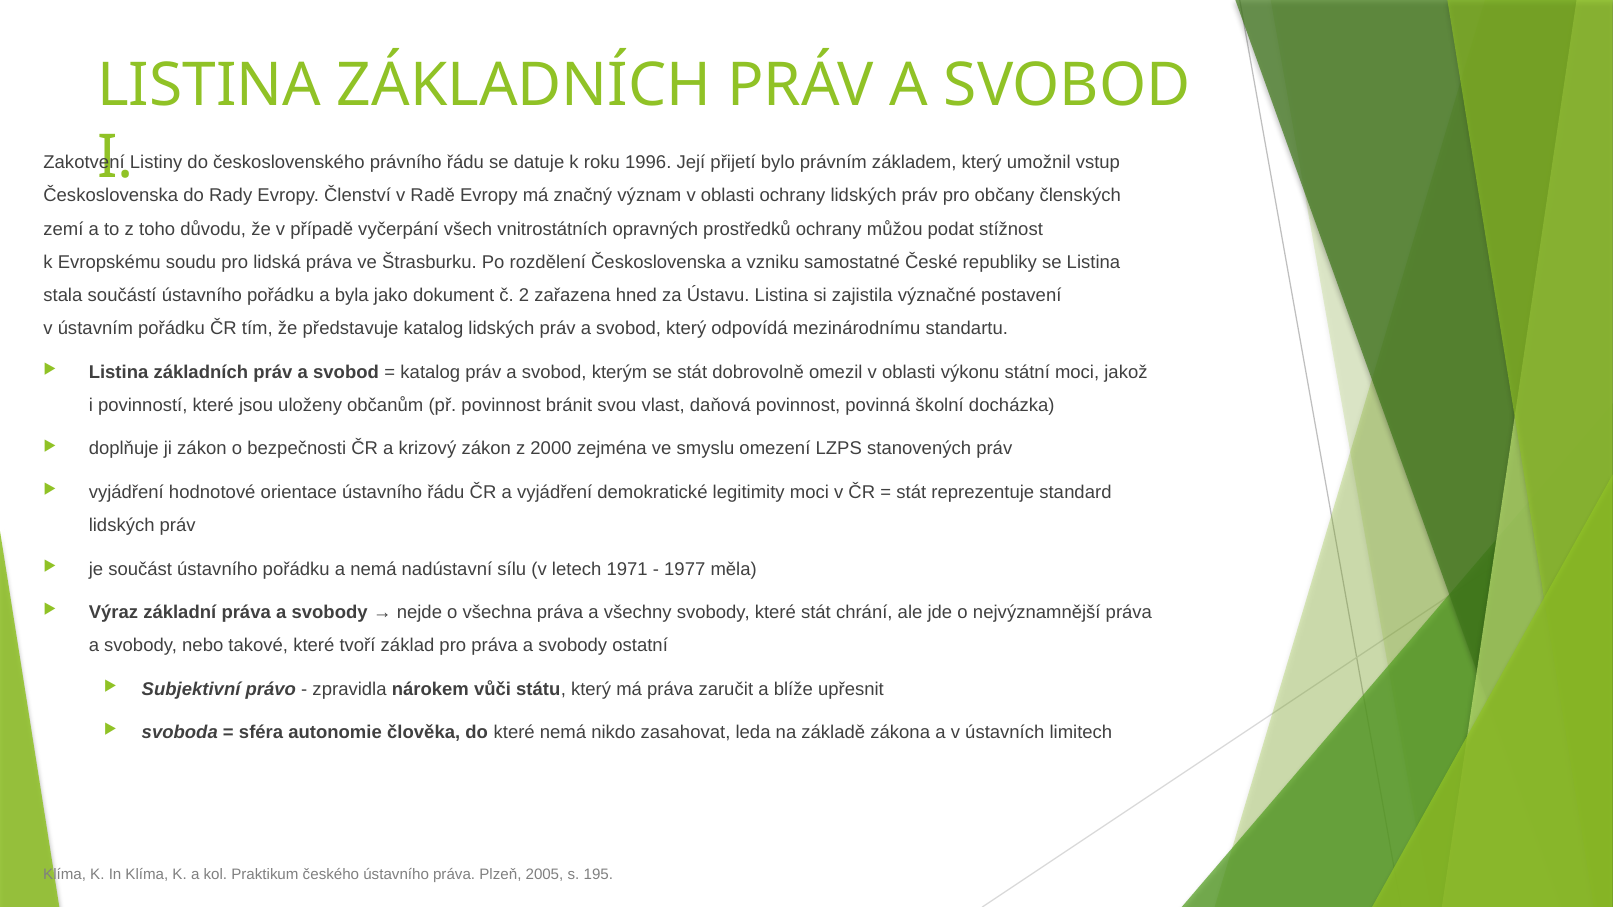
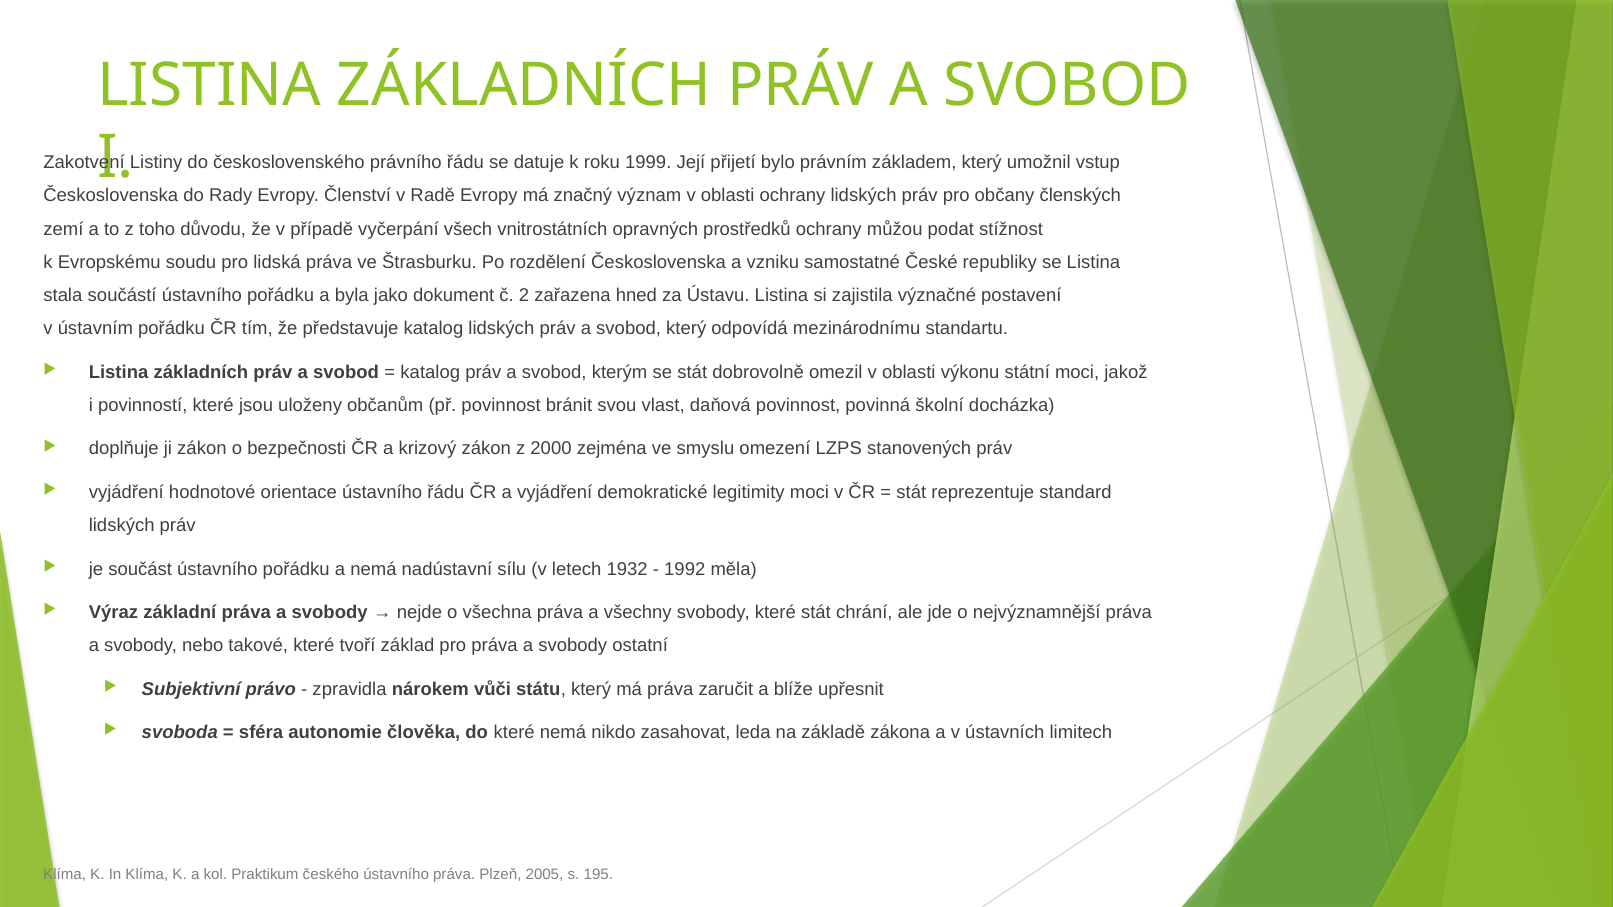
1996: 1996 -> 1999
1971: 1971 -> 1932
1977: 1977 -> 1992
